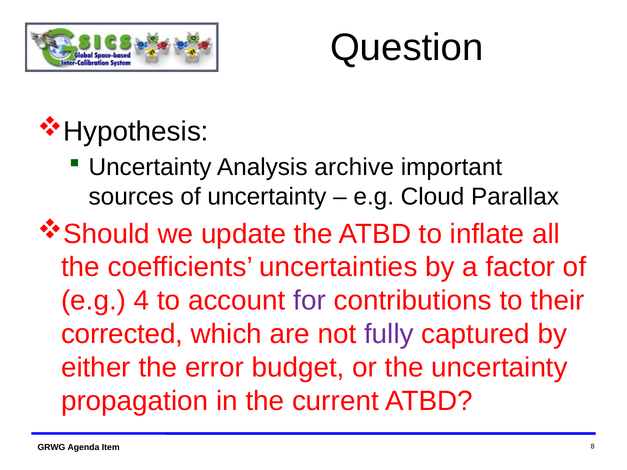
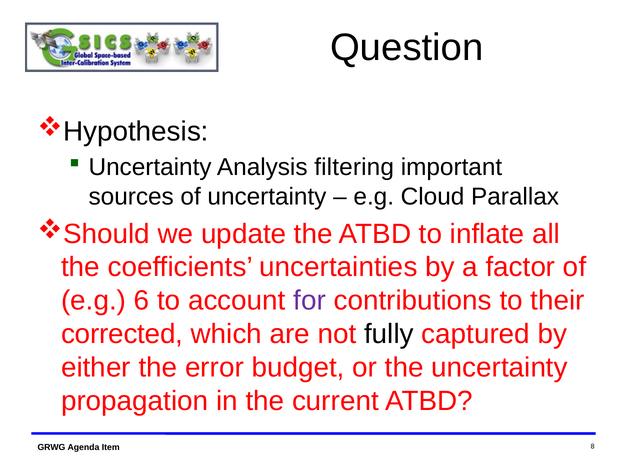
archive: archive -> filtering
4: 4 -> 6
fully colour: purple -> black
